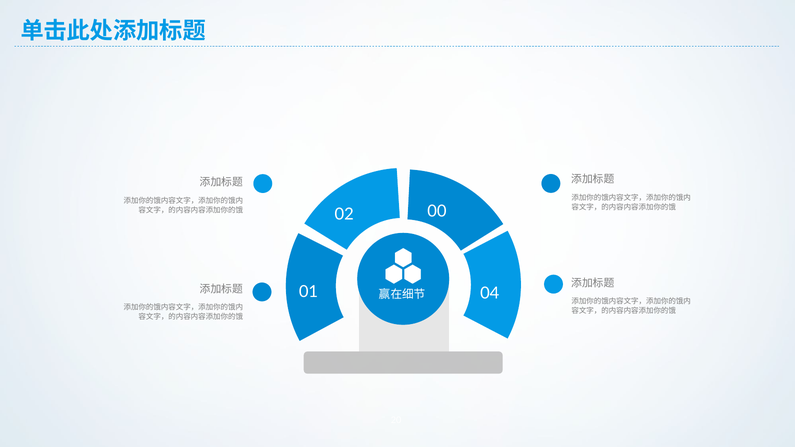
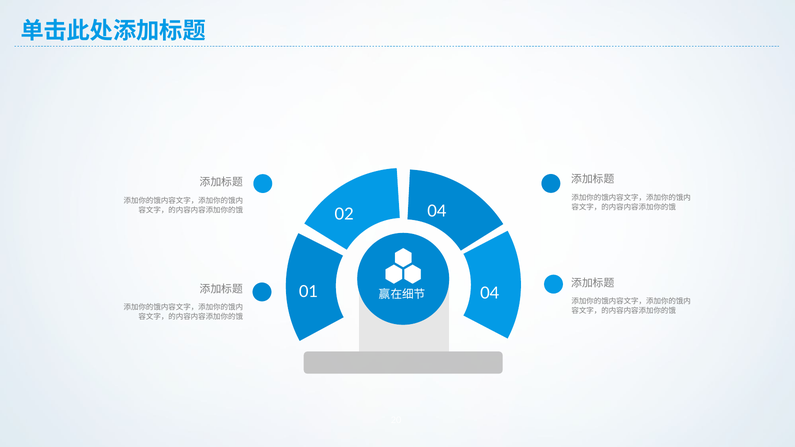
02 00: 00 -> 04
